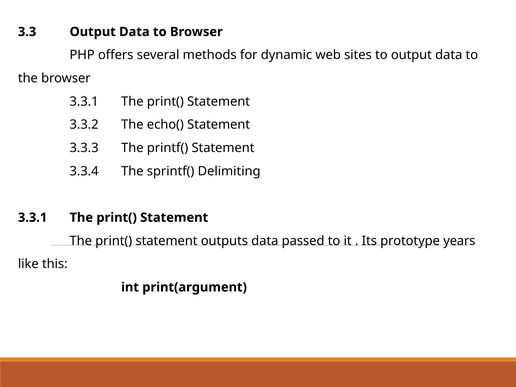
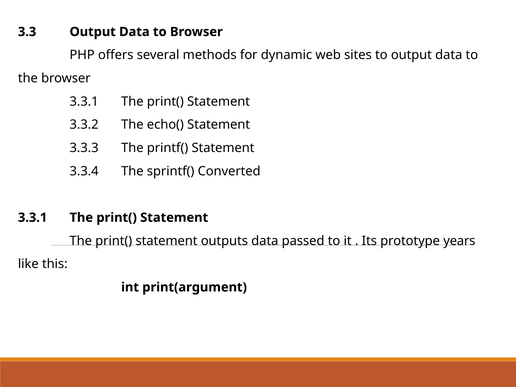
Delimiting: Delimiting -> Converted
